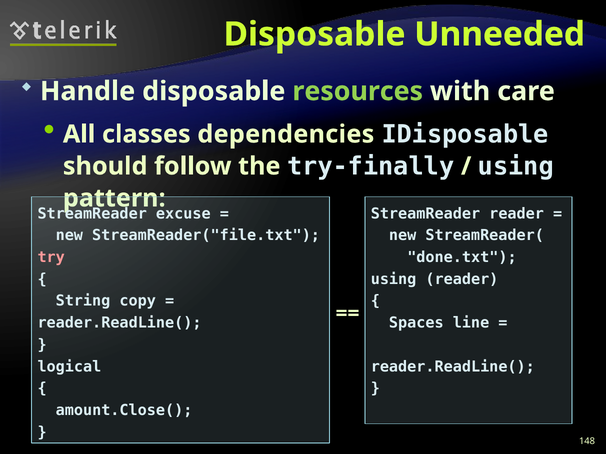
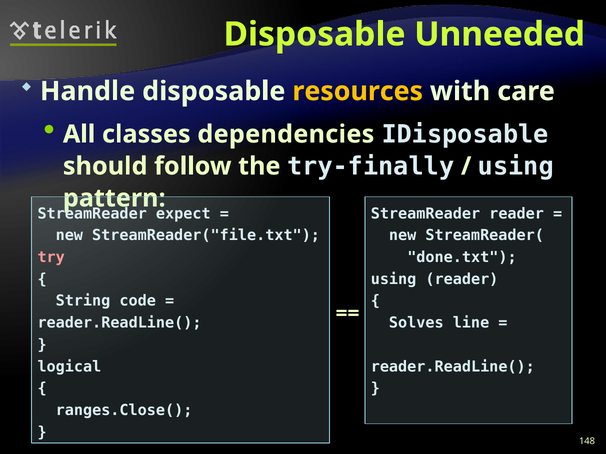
resources colour: light green -> yellow
excuse: excuse -> expect
copy: copy -> code
Spaces: Spaces -> Solves
amount.Close(: amount.Close( -> ranges.Close(
